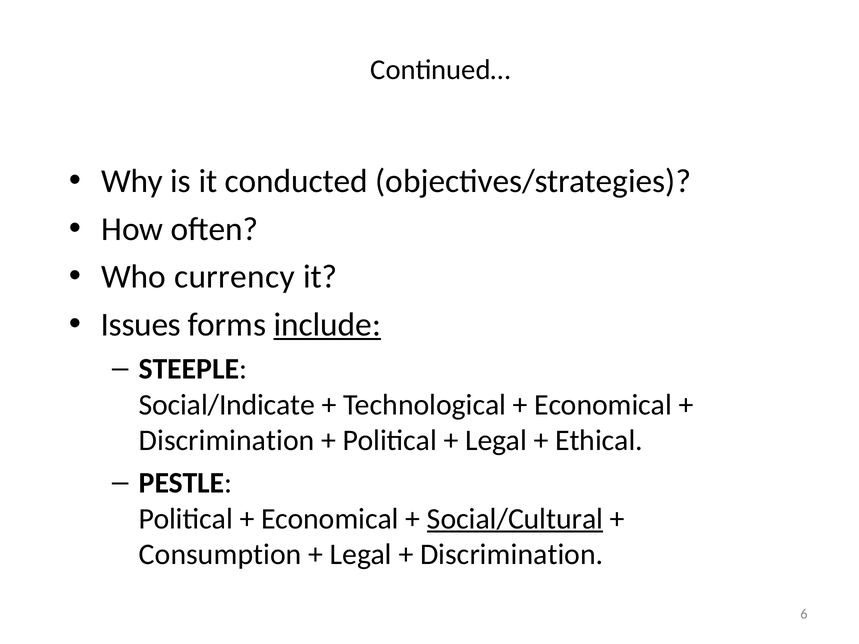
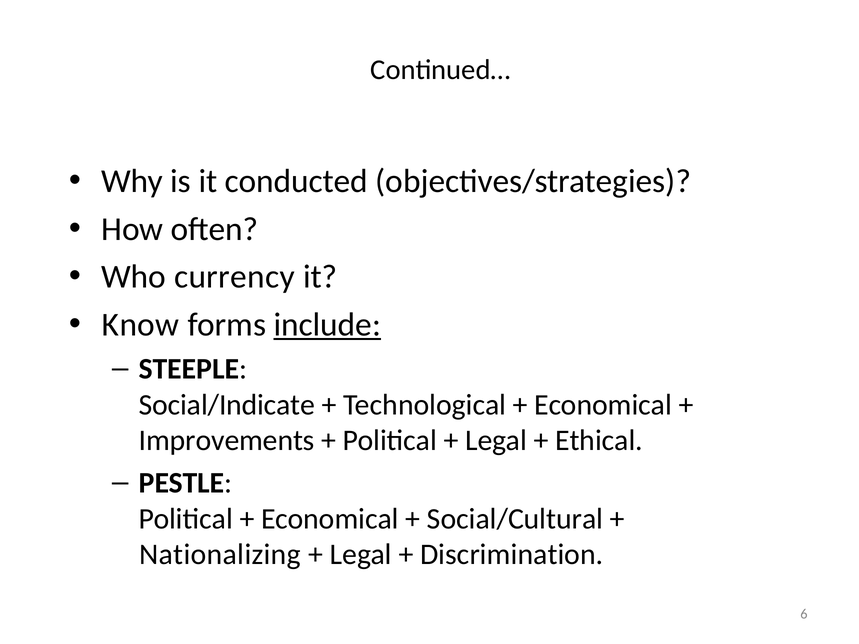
Issues: Issues -> Know
Discrimination at (227, 441): Discrimination -> Improvements
Social/Cultural underline: present -> none
Consumption: Consumption -> Nationalizing
